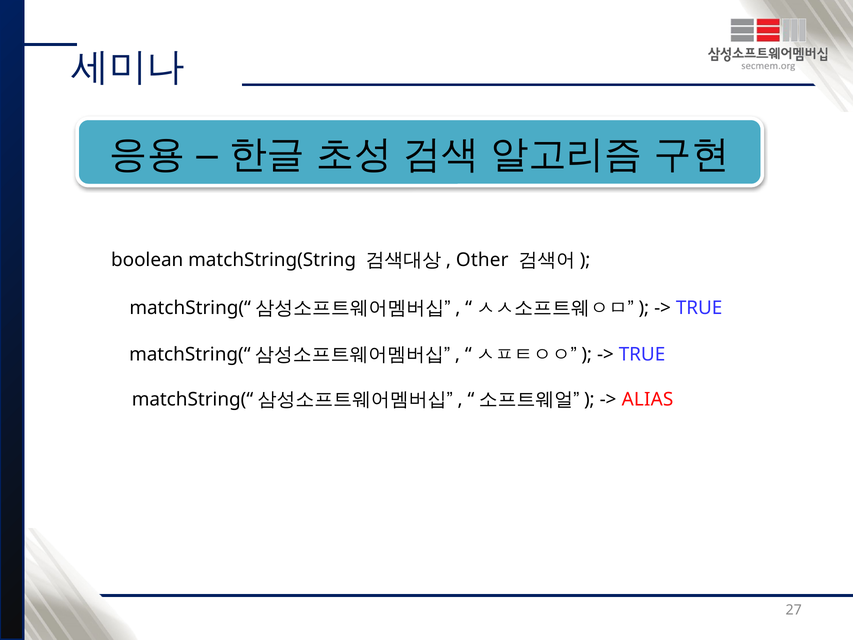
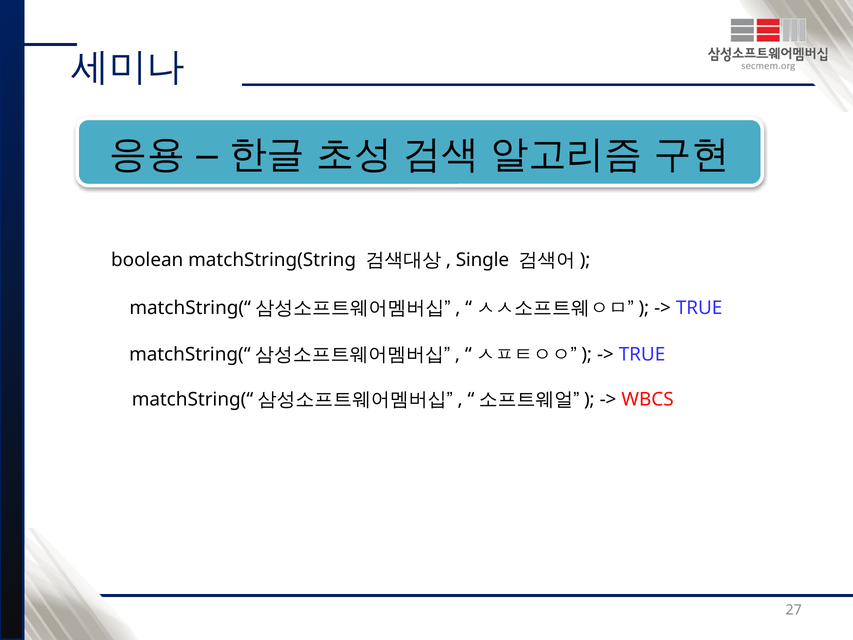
Other: Other -> Single
ALIAS: ALIAS -> WBCS
